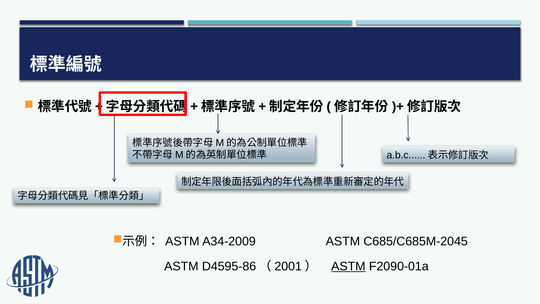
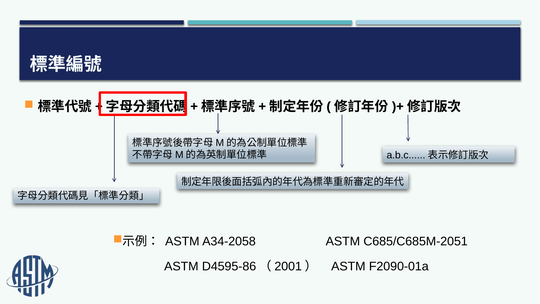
A34-2009: A34-2009 -> A34-2058
C685/C685M-2045: C685/C685M-2045 -> C685/C685M-2051
ASTM at (348, 266) underline: present -> none
